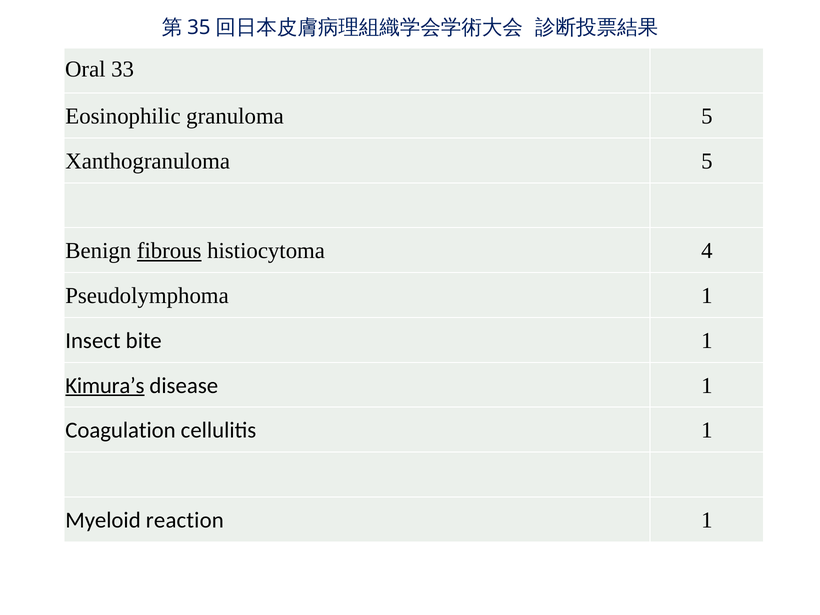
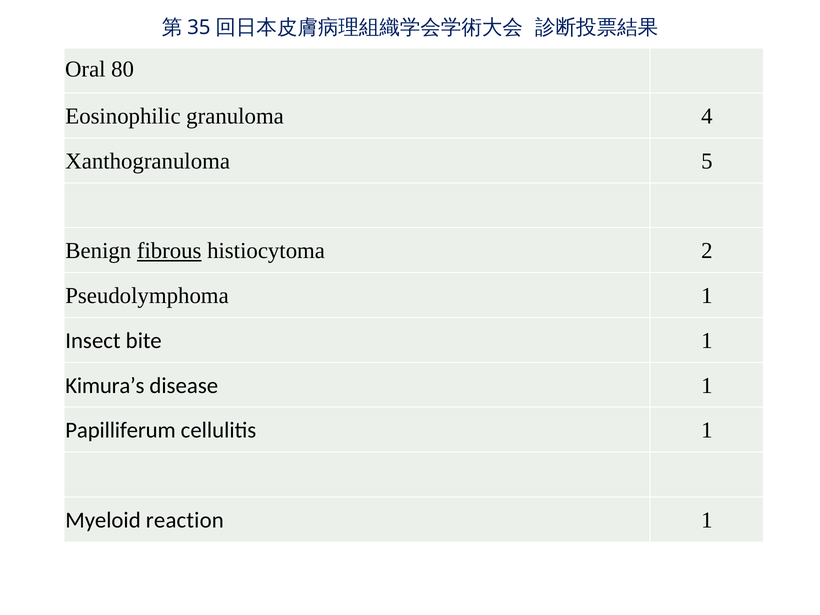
33: 33 -> 80
granuloma 5: 5 -> 4
4: 4 -> 2
Kimura’s underline: present -> none
Coagulation: Coagulation -> Papilliferum
